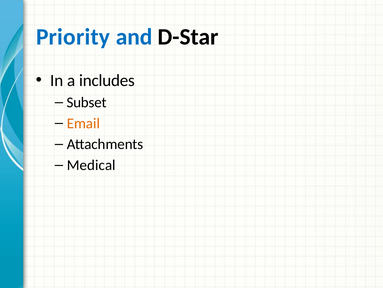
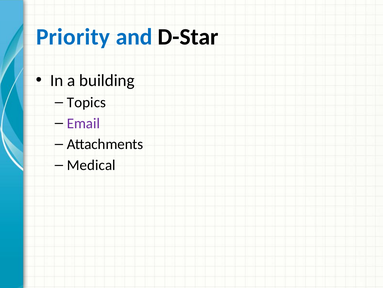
includes: includes -> building
Subset: Subset -> Topics
Email colour: orange -> purple
